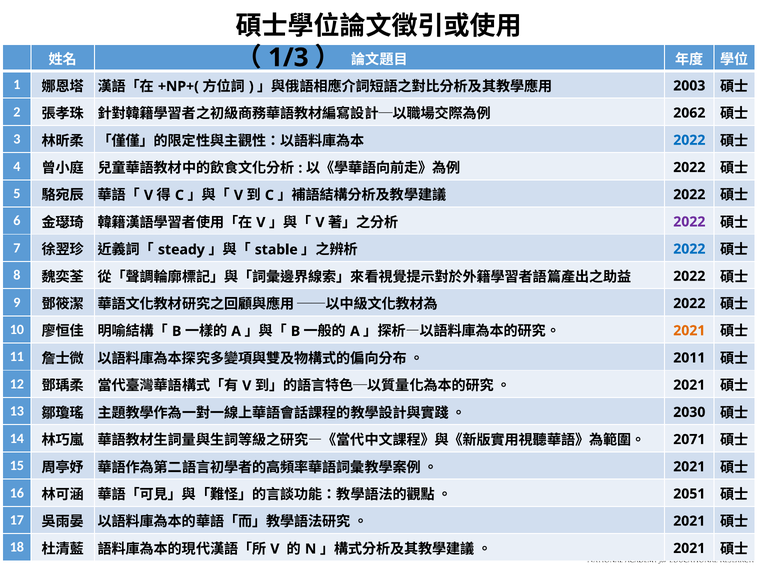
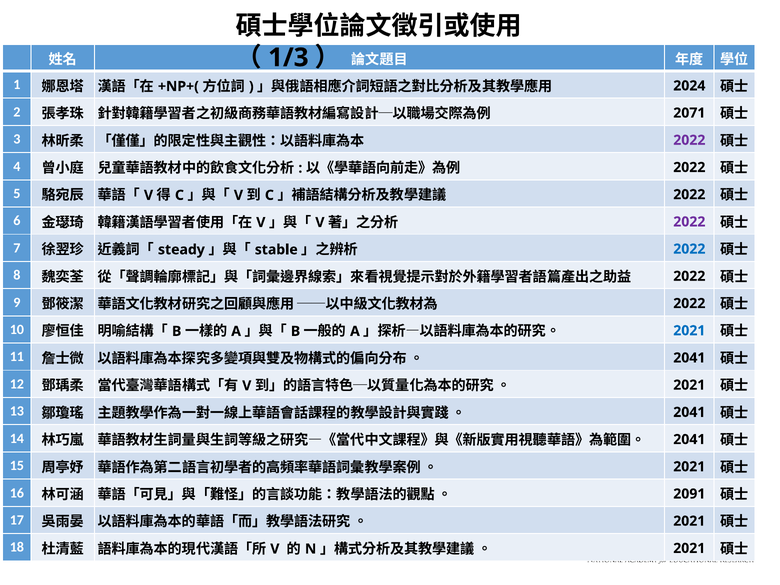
2003: 2003 -> 2024
2062: 2062 -> 2071
2022 at (689, 140) colour: blue -> purple
2021 at (689, 331) colour: orange -> blue
2011 at (689, 358): 2011 -> 2041
2030 at (689, 412): 2030 -> 2041
2071 at (689, 439): 2071 -> 2041
2051: 2051 -> 2091
